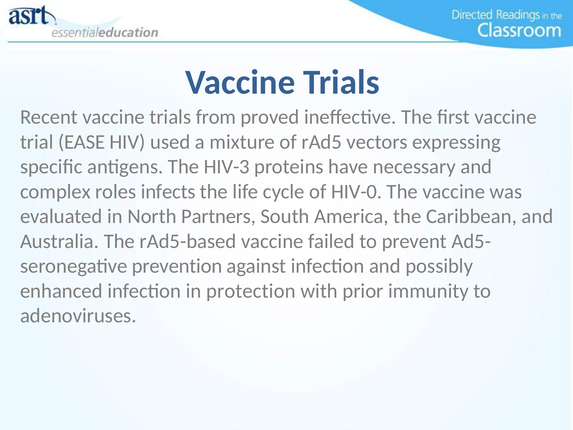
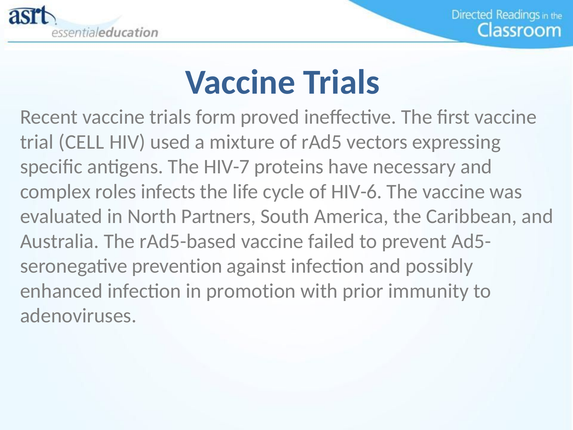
from: from -> form
EASE: EASE -> CELL
HIV-3: HIV-3 -> HIV-7
HIV-0: HIV-0 -> HIV-6
protection: protection -> promotion
